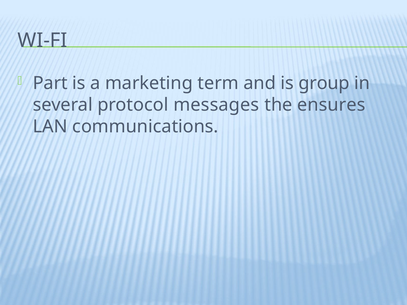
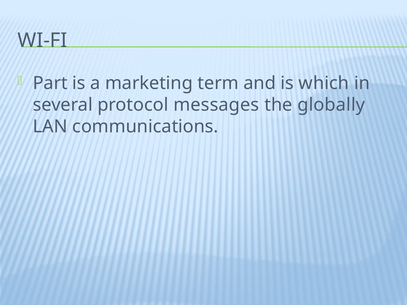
group: group -> which
ensures: ensures -> globally
